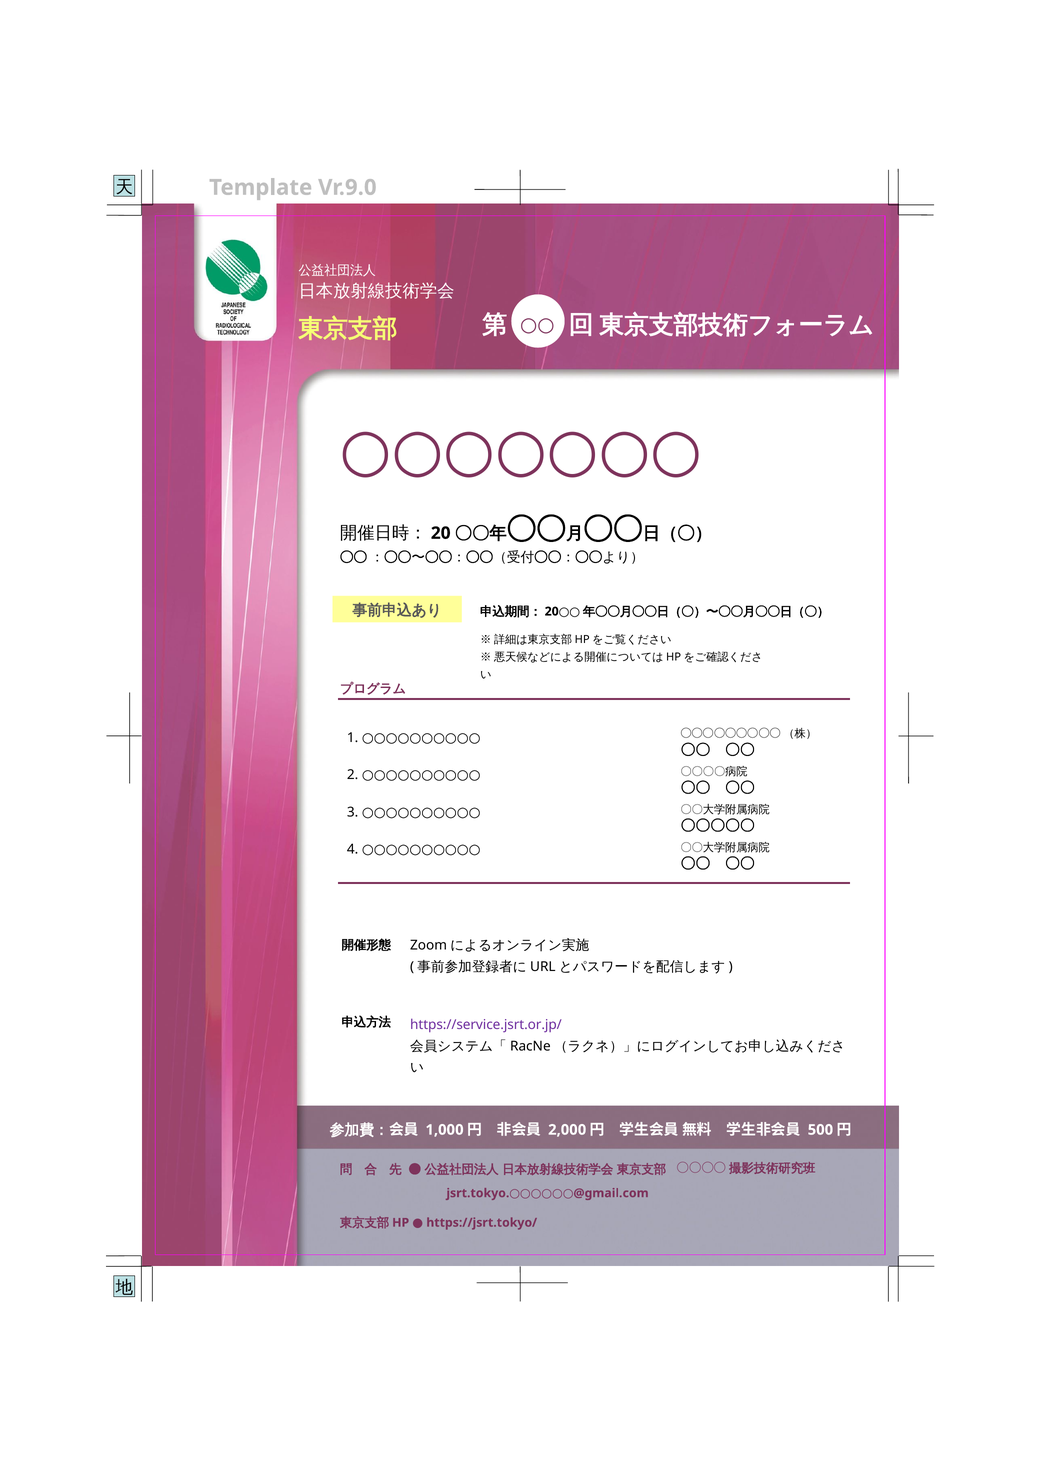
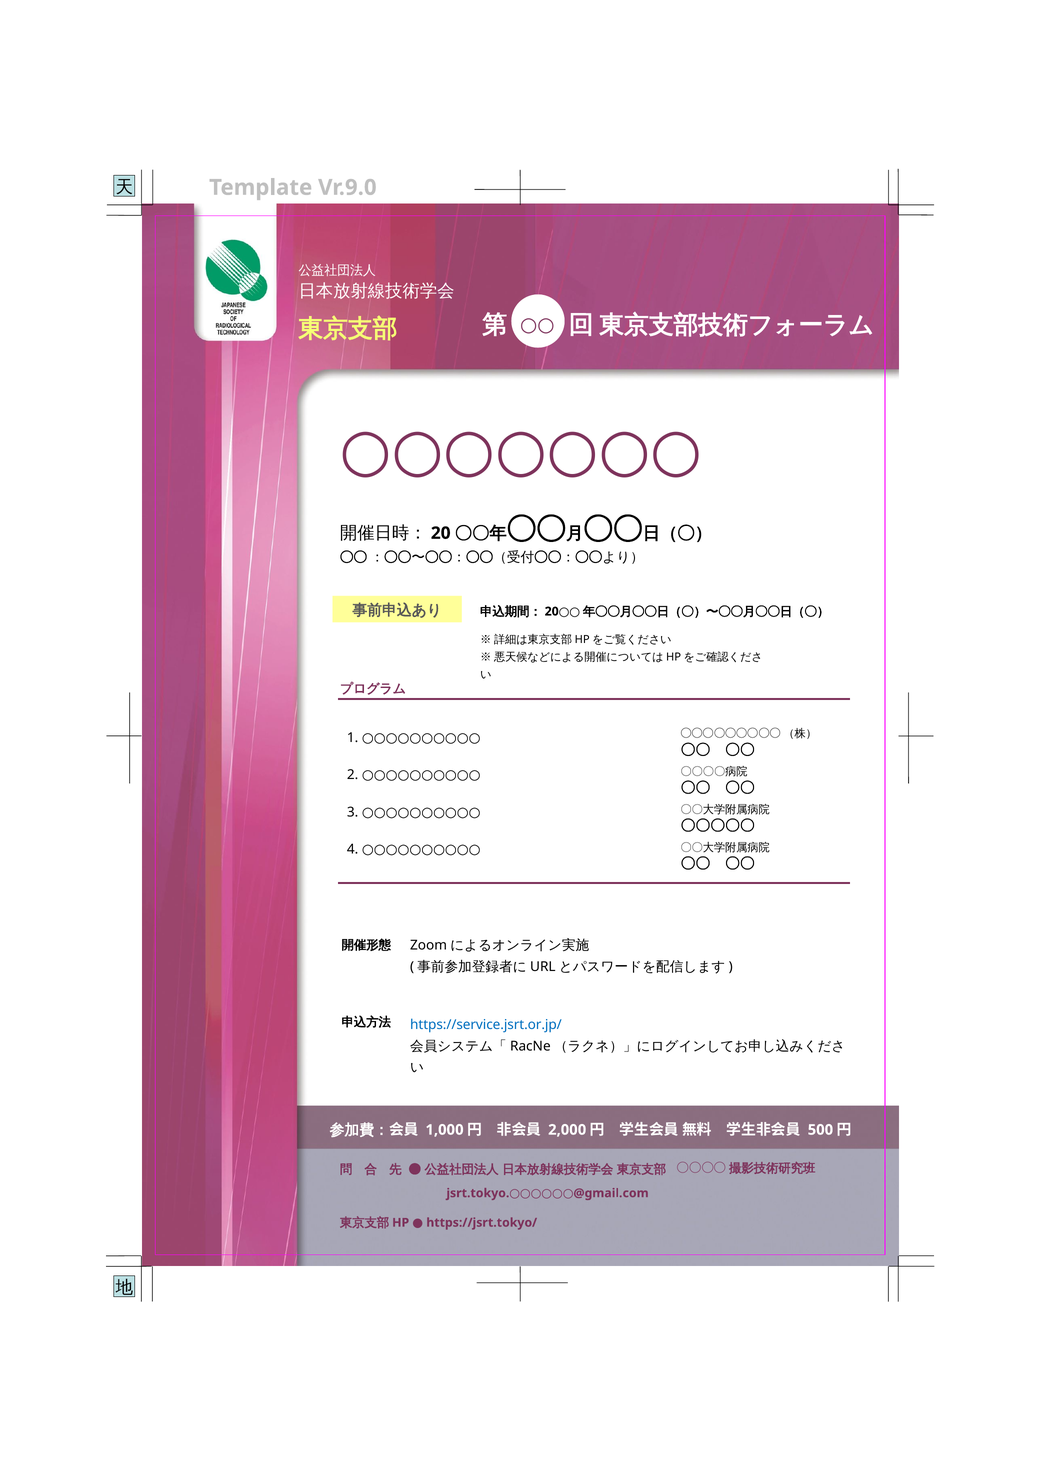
https://service.jsrt.or.jp/ colour: purple -> blue
